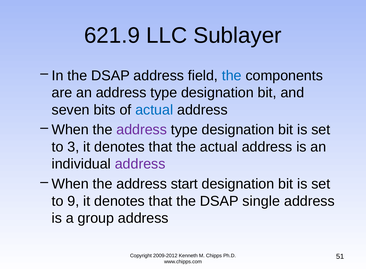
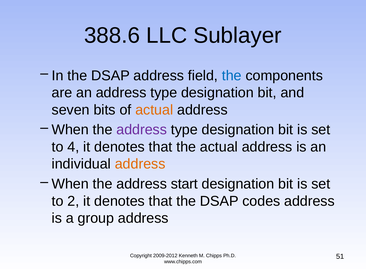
621.9: 621.9 -> 388.6
actual at (154, 110) colour: blue -> orange
3: 3 -> 4
address at (140, 164) colour: purple -> orange
9: 9 -> 2
single: single -> codes
